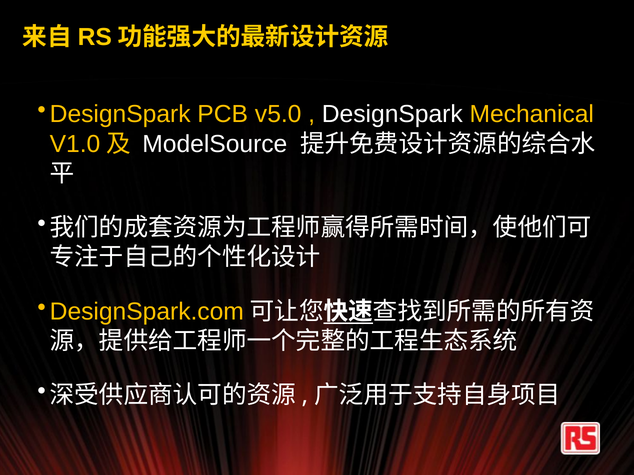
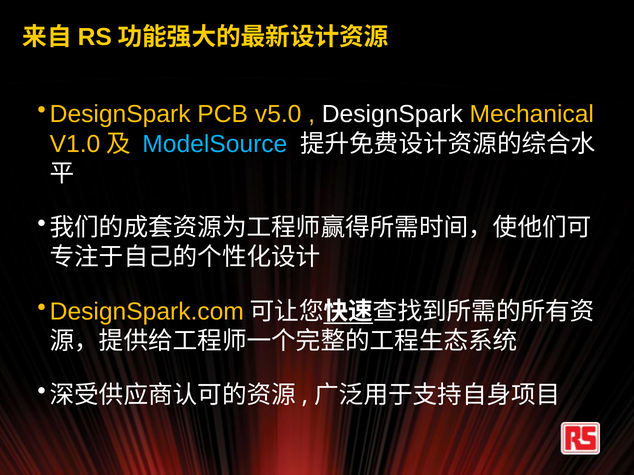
ModelSource colour: white -> light blue
